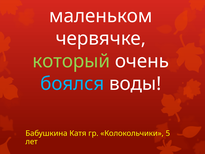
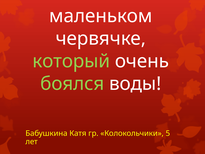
боялся colour: light blue -> light green
